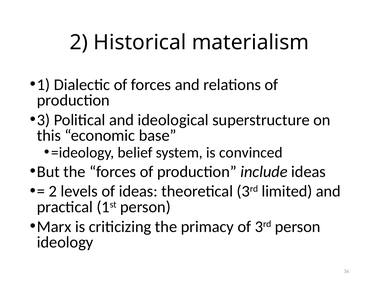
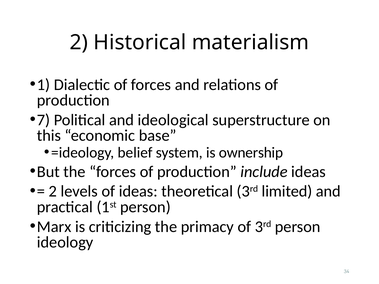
3: 3 -> 7
convinced: convinced -> ownership
